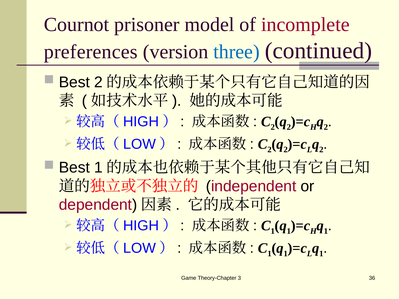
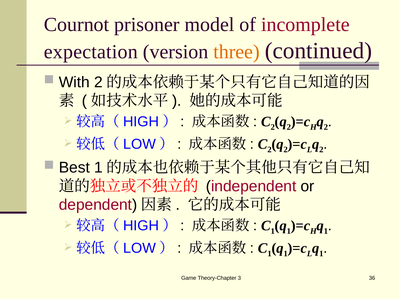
preferences: preferences -> expectation
three colour: blue -> orange
Best at (74, 82): Best -> With
